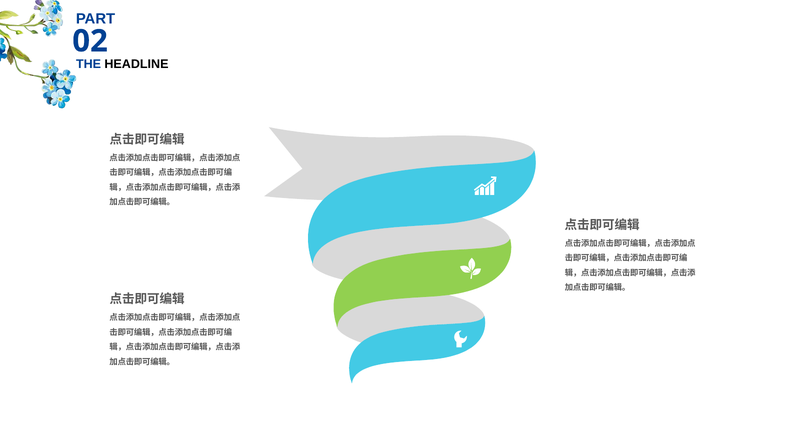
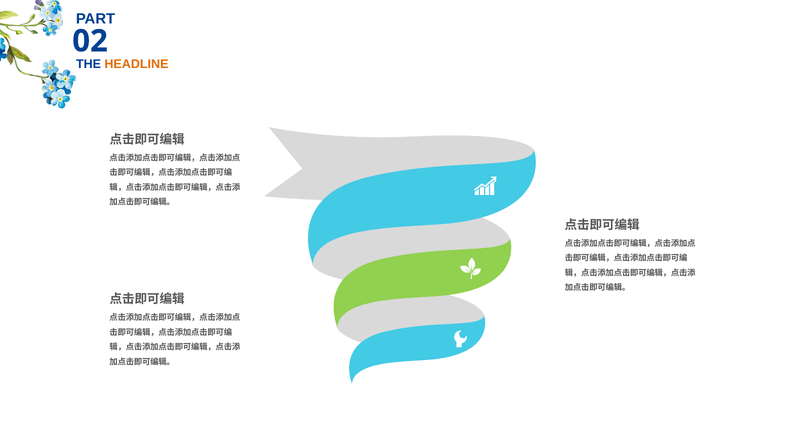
HEADLINE colour: black -> orange
